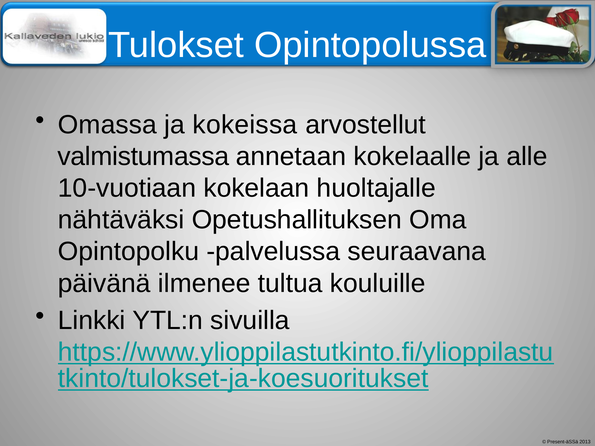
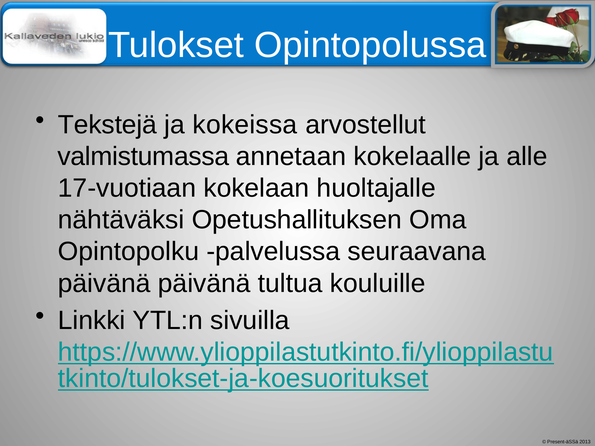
Omassa: Omassa -> Tekstejä
10-vuotiaan: 10-vuotiaan -> 17-vuotiaan
päivänä ilmenee: ilmenee -> päivänä
